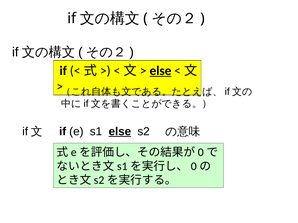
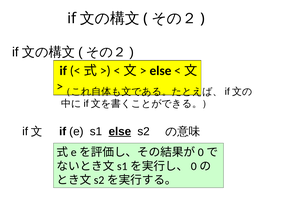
else at (160, 71) underline: present -> none
